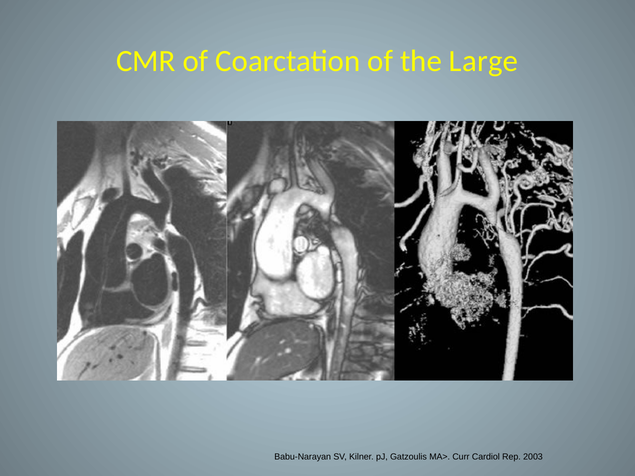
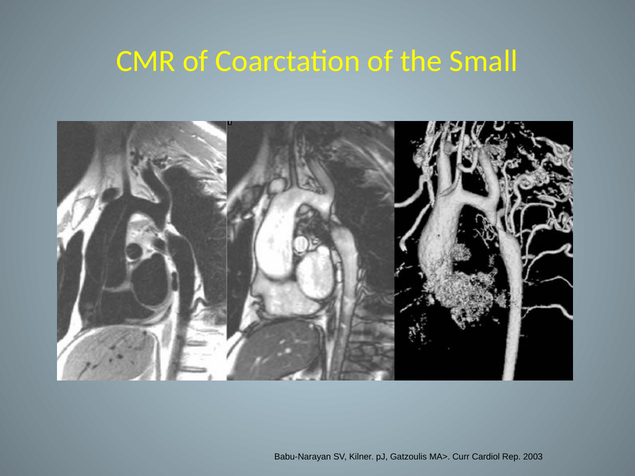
Large: Large -> Small
